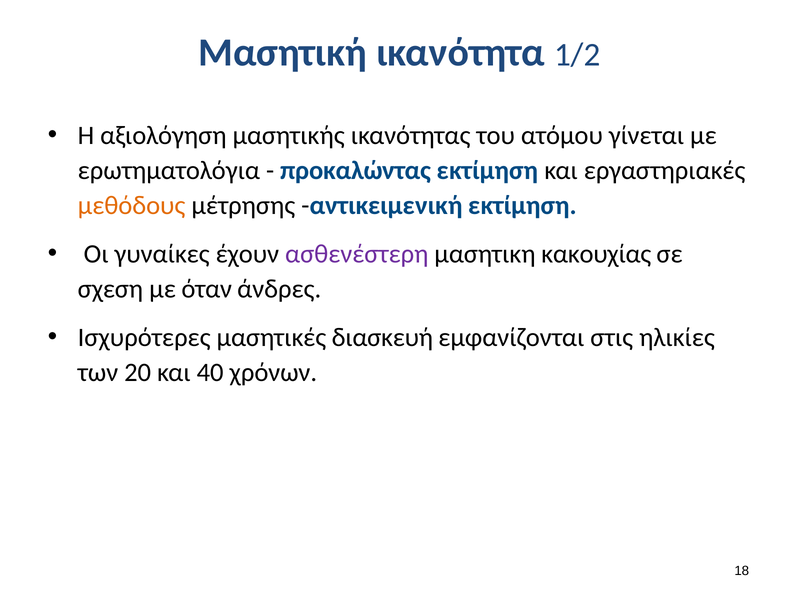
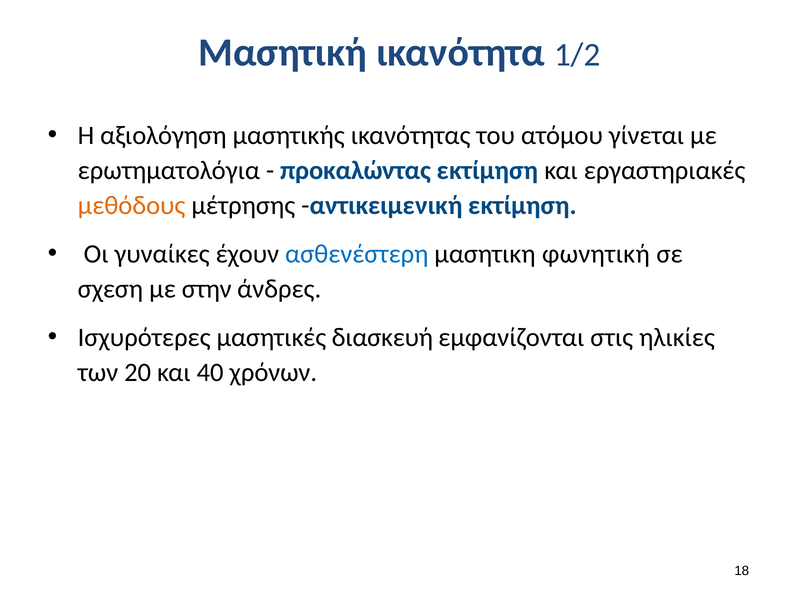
ασθενέστερη colour: purple -> blue
κακουχίας: κακουχίας -> φωνητική
όταν: όταν -> στην
